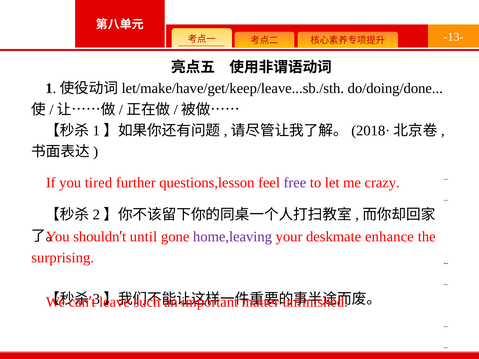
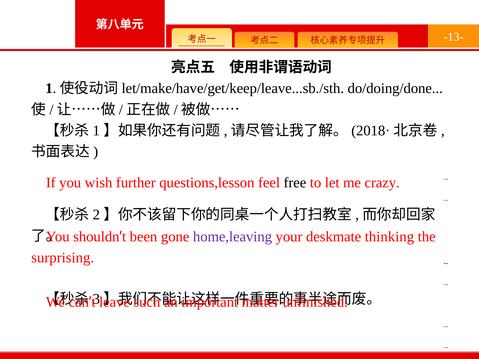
tired: tired -> wish
free colour: purple -> black
until: until -> been
enhance: enhance -> thinking
